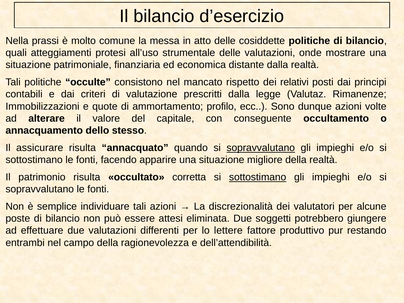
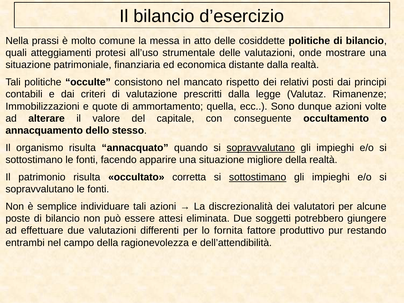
profilo: profilo -> quella
assicurare: assicurare -> organismo
lettere: lettere -> fornita
